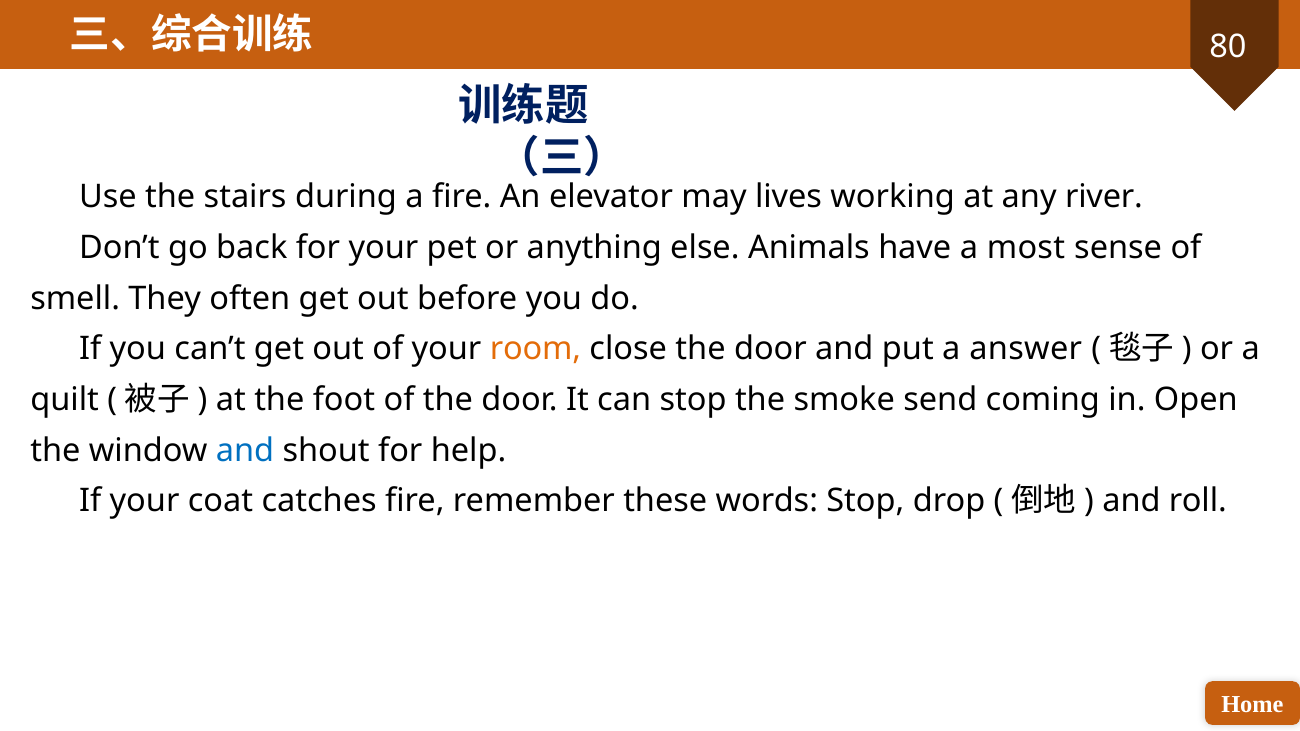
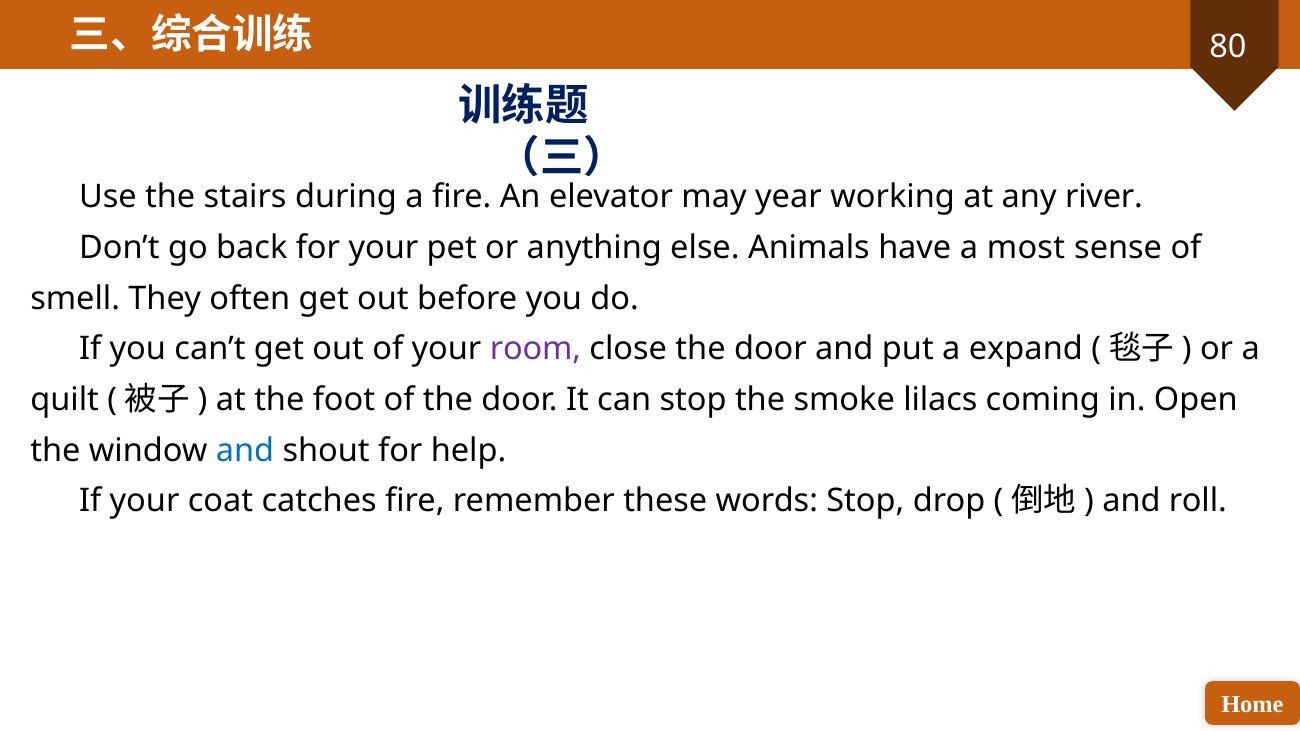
lives: lives -> year
room colour: orange -> purple
answer: answer -> expand
send: send -> lilacs
